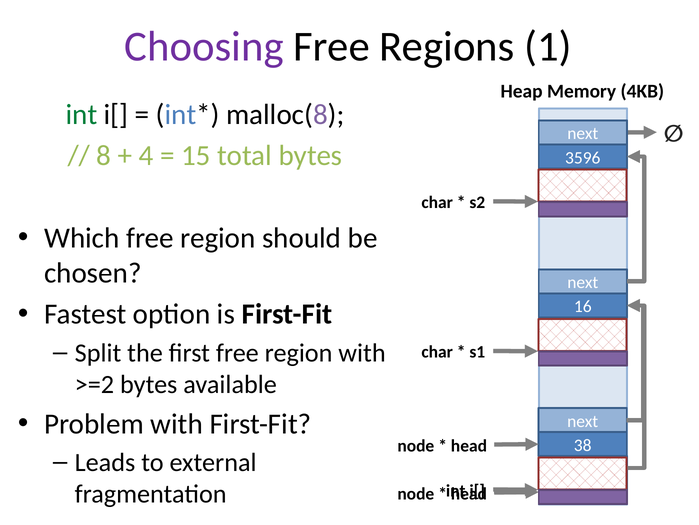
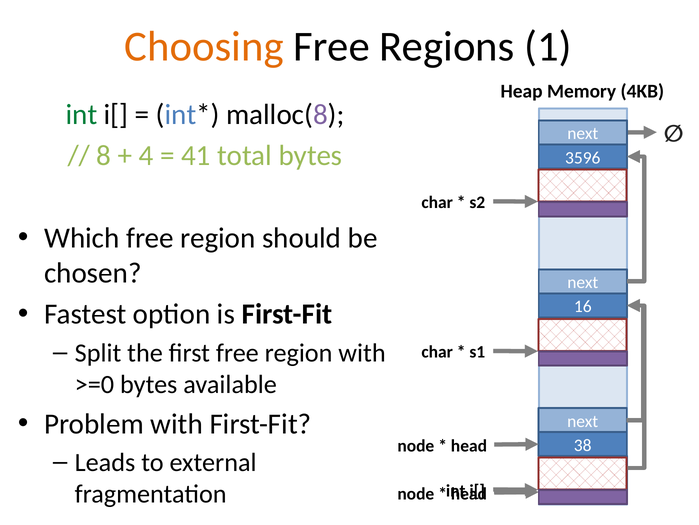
Choosing colour: purple -> orange
15: 15 -> 41
>=2: >=2 -> >=0
